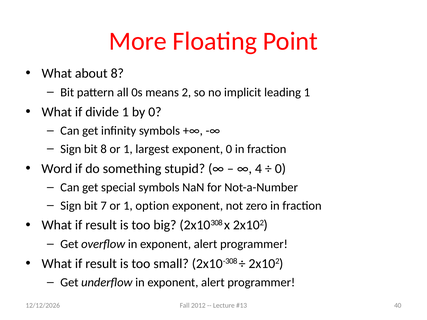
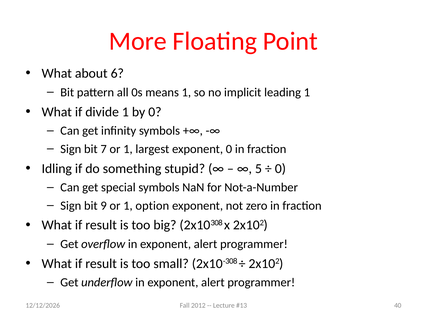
about 8: 8 -> 6
means 2: 2 -> 1
bit 8: 8 -> 7
Word: Word -> Idling
4: 4 -> 5
7: 7 -> 9
